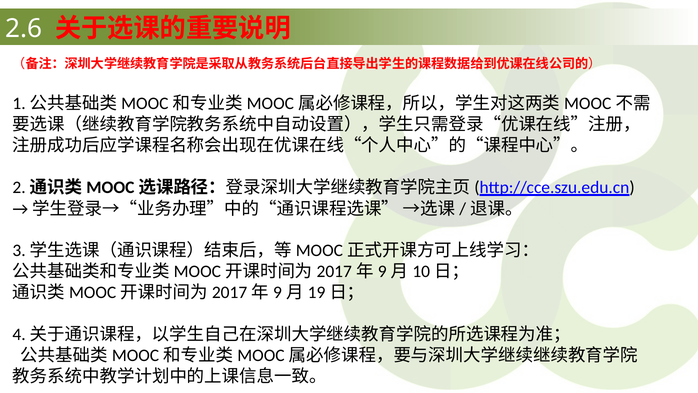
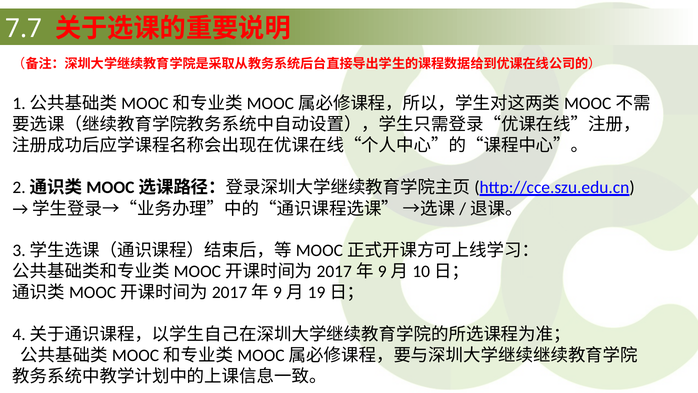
2.6: 2.6 -> 7.7
